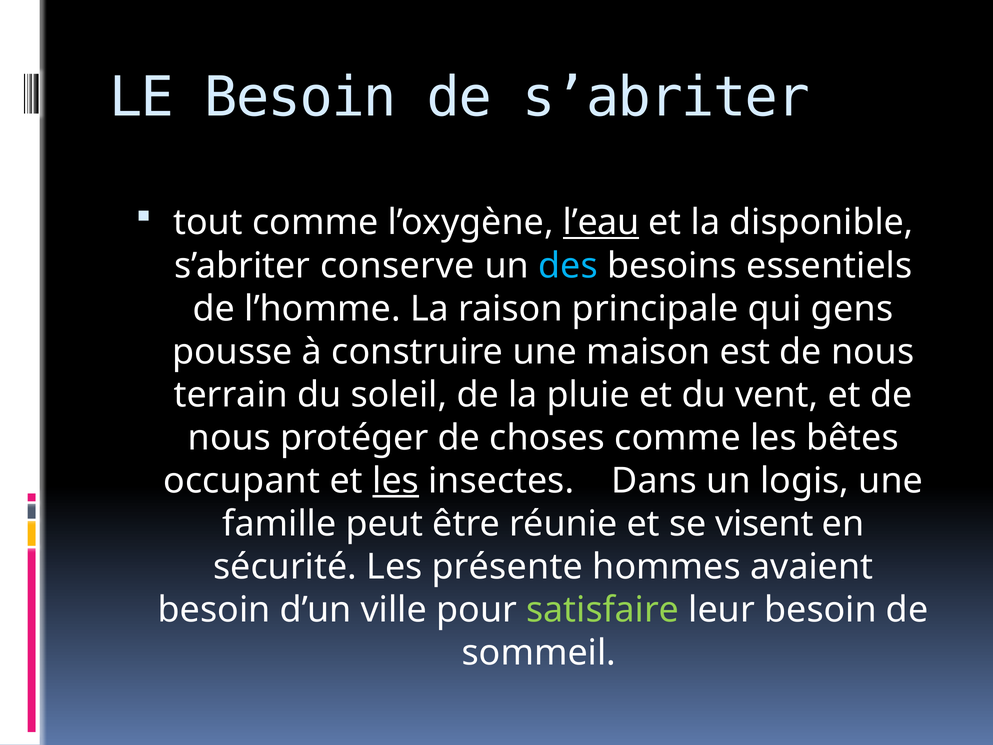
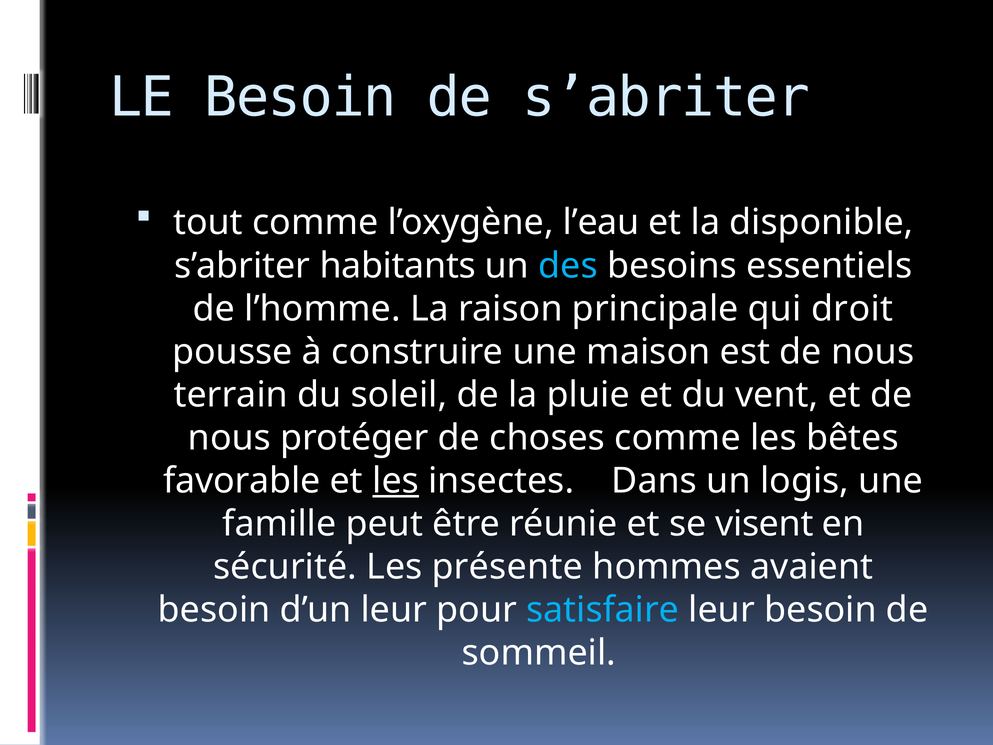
l’eau underline: present -> none
conserve: conserve -> habitants
gens: gens -> droit
occupant: occupant -> favorable
d’un ville: ville -> leur
satisfaire colour: light green -> light blue
